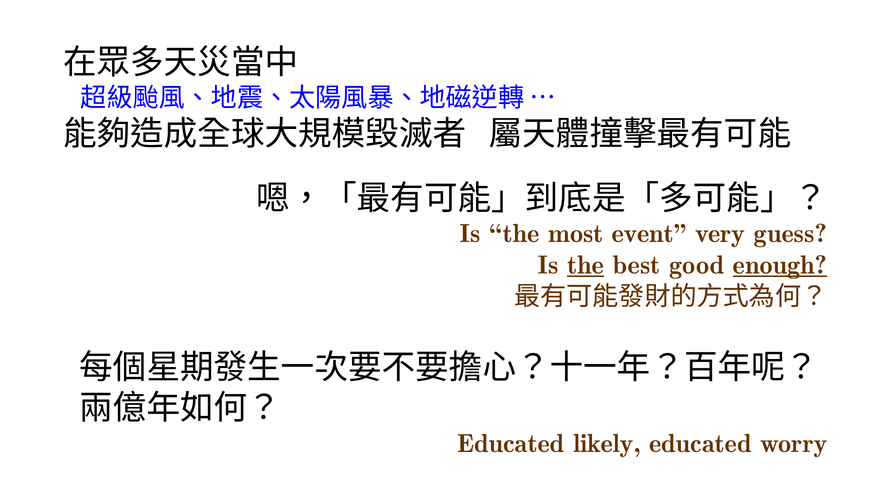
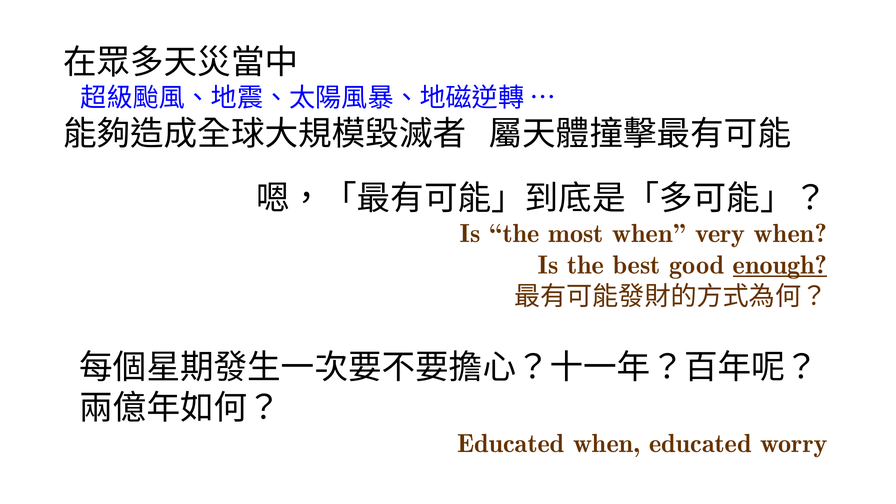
most event: event -> when
very guess: guess -> when
the at (586, 265) underline: present -> none
Educated likely: likely -> when
